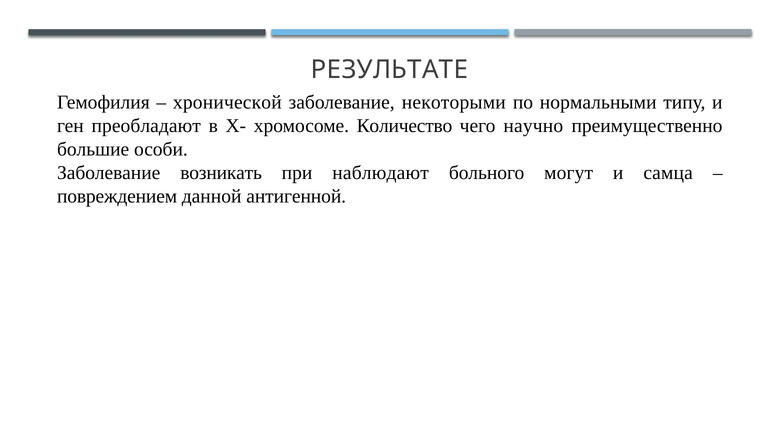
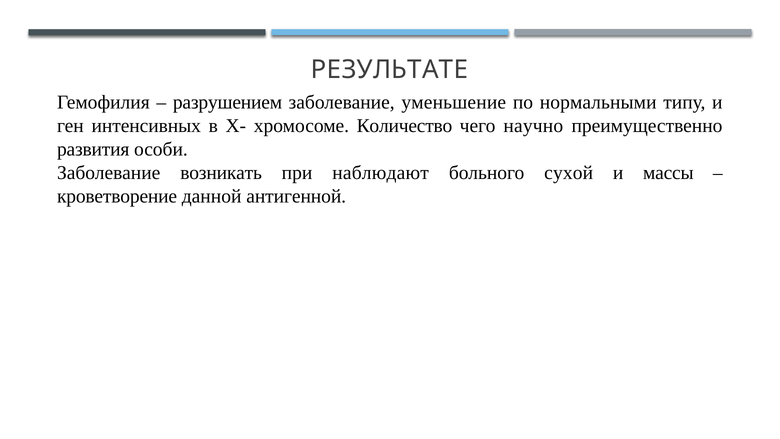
хронической: хронической -> разрушением
некоторыми: некоторыми -> уменьшение
преобладают: преобладают -> интенсивных
большие: большие -> развития
могут: могут -> сухой
самца: самца -> массы
повреждением: повреждением -> кроветворение
